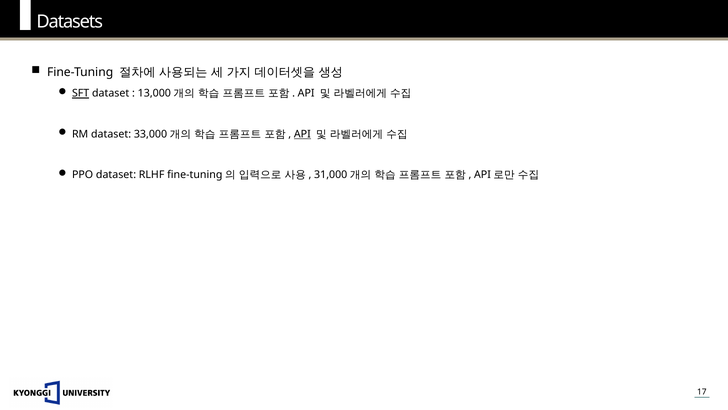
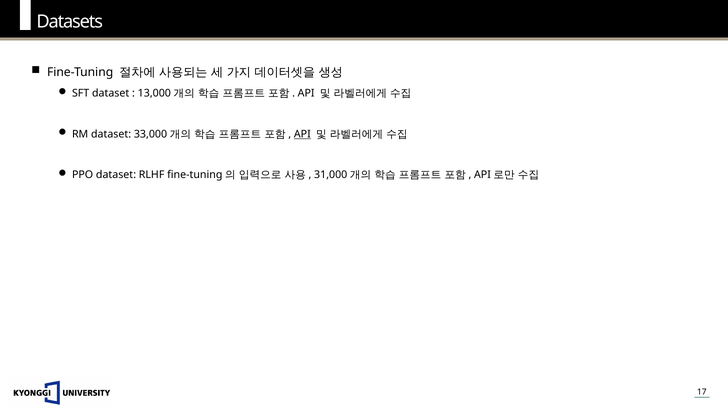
SFT underline: present -> none
